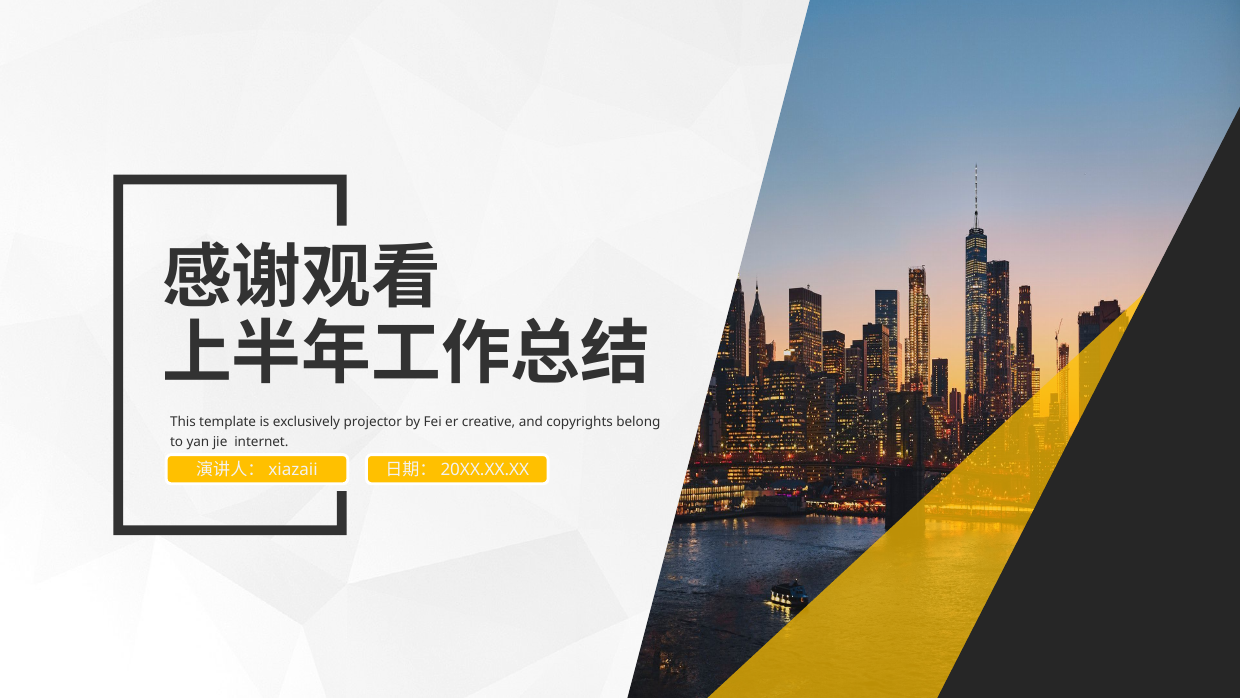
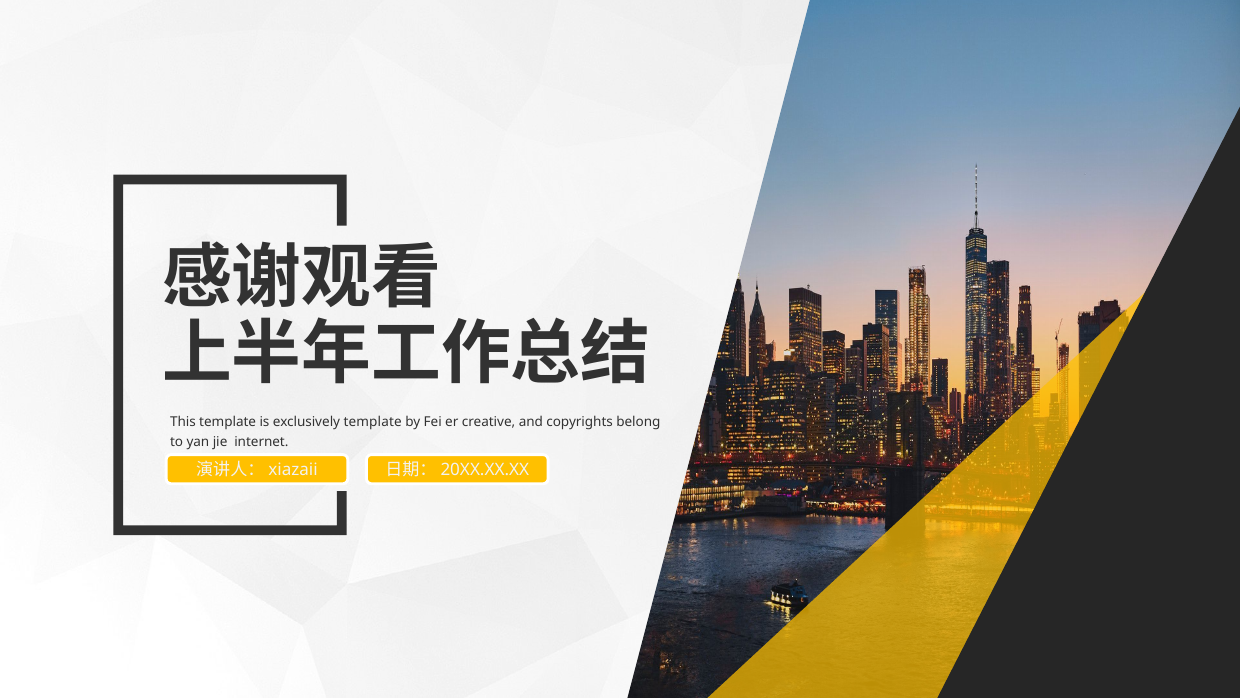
exclusively projector: projector -> template
